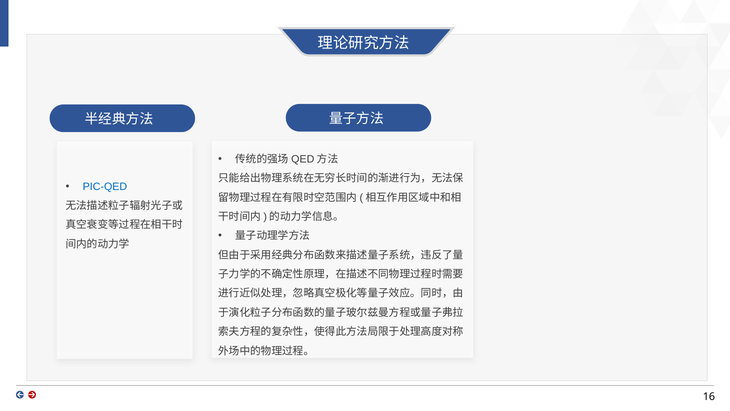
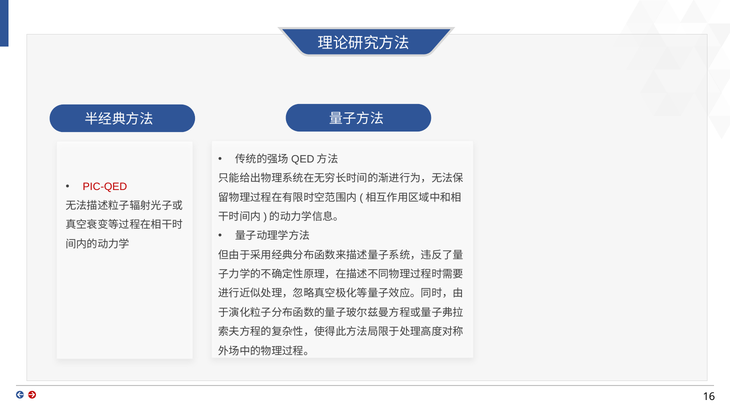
PIC-QED colour: blue -> red
